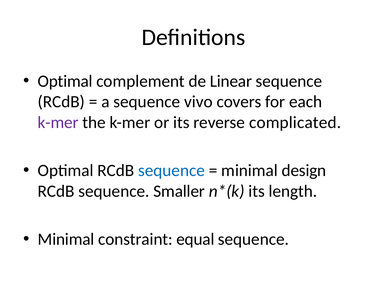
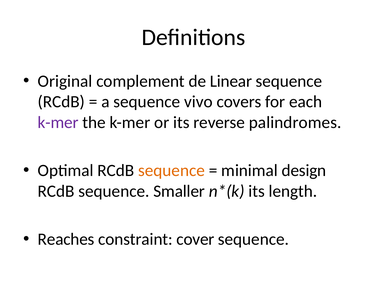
Optimal at (65, 81): Optimal -> Original
complicated: complicated -> palindromes
sequence at (172, 171) colour: blue -> orange
Minimal at (66, 239): Minimal -> Reaches
equal: equal -> cover
